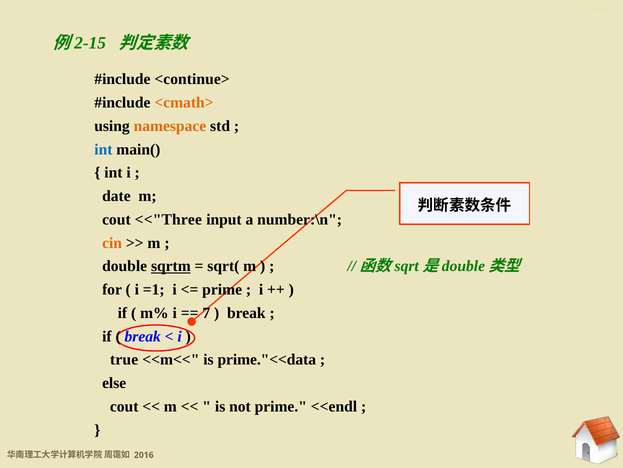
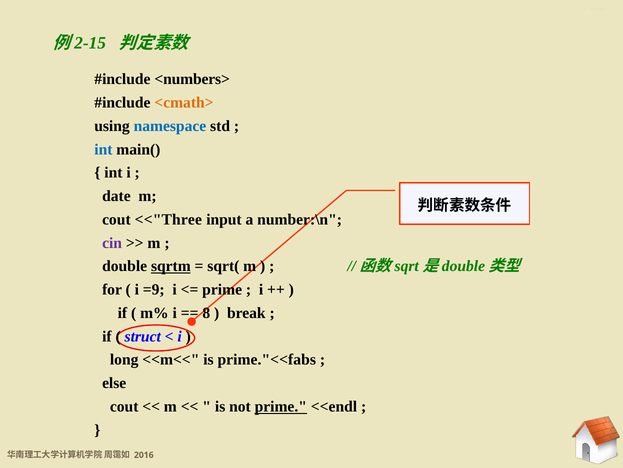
<continue>: <continue> -> <numbers>
namespace colour: orange -> blue
cin colour: orange -> purple
=1: =1 -> =9
7: 7 -> 8
break at (143, 336): break -> struct
true: true -> long
prime."<<data: prime."<<data -> prime."<<fabs
prime at (281, 406) underline: none -> present
